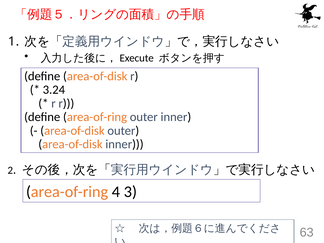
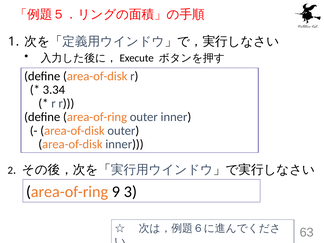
3.24: 3.24 -> 3.34
4: 4 -> 9
